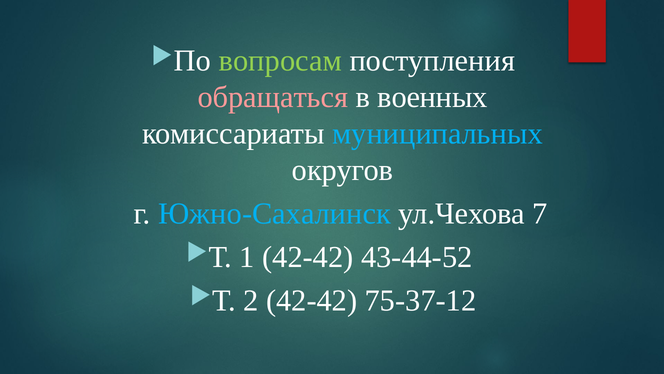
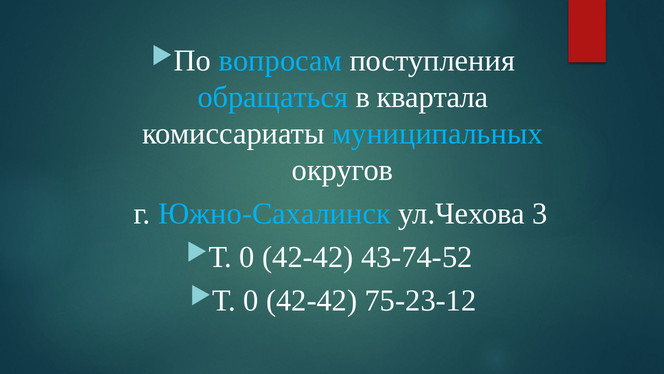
вопросам colour: light green -> light blue
обращаться colour: pink -> light blue
военных: военных -> квартала
7: 7 -> 3
1 at (247, 257): 1 -> 0
43-44-52: 43-44-52 -> 43-74-52
2 at (251, 300): 2 -> 0
75-37-12: 75-37-12 -> 75-23-12
